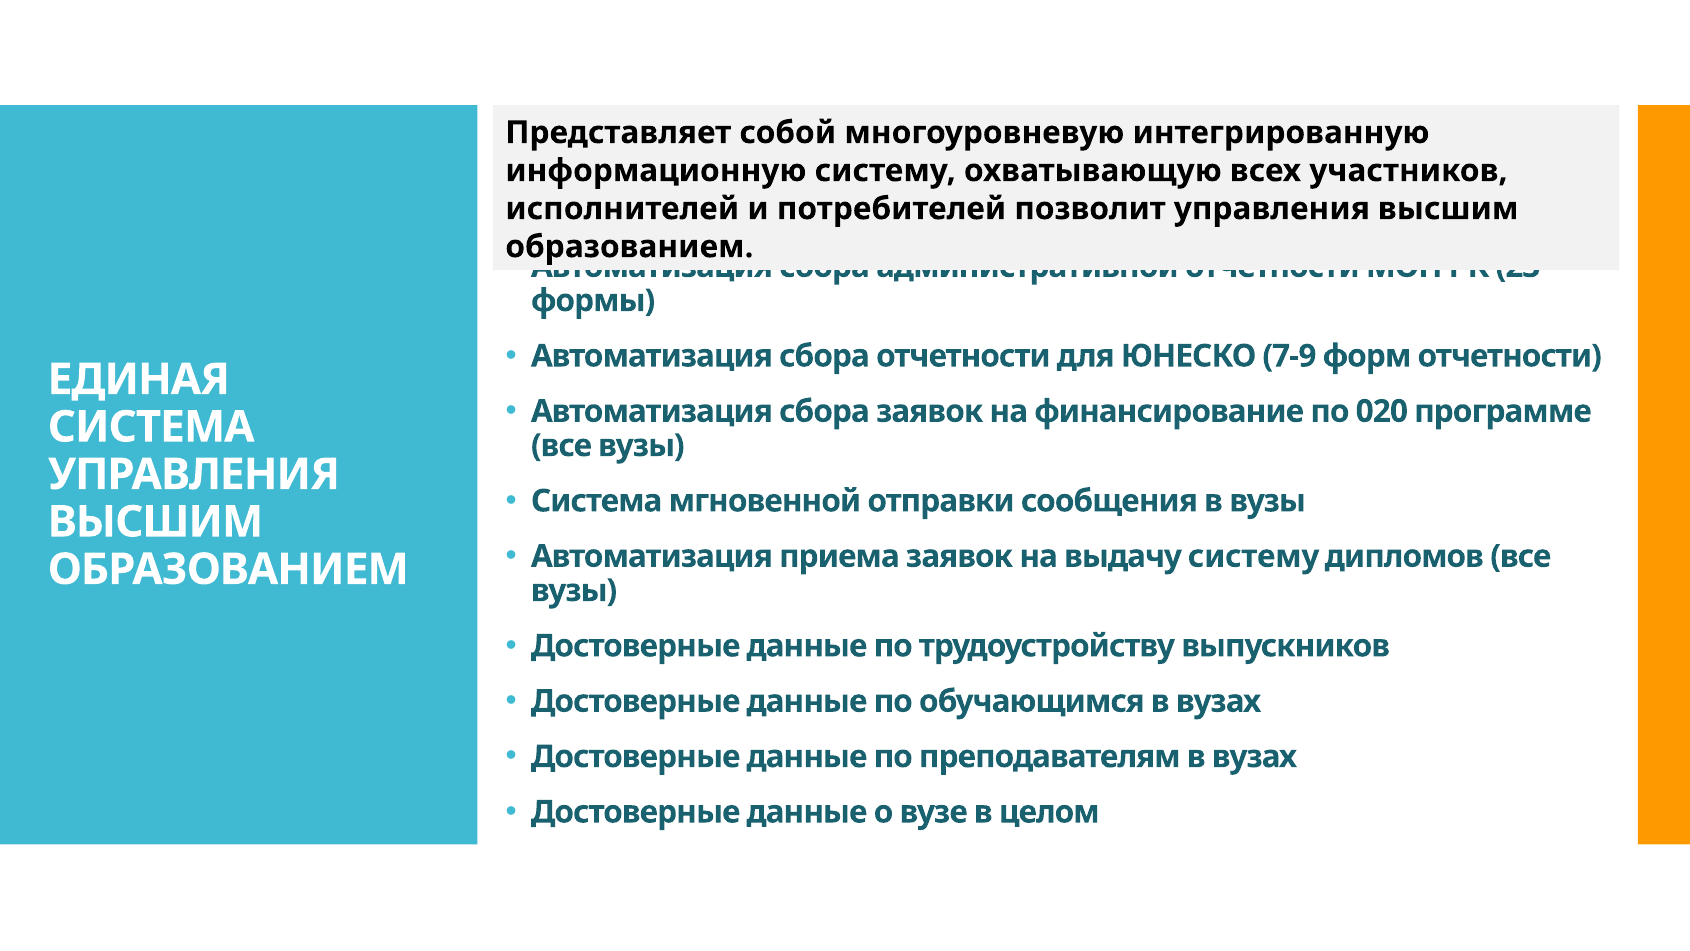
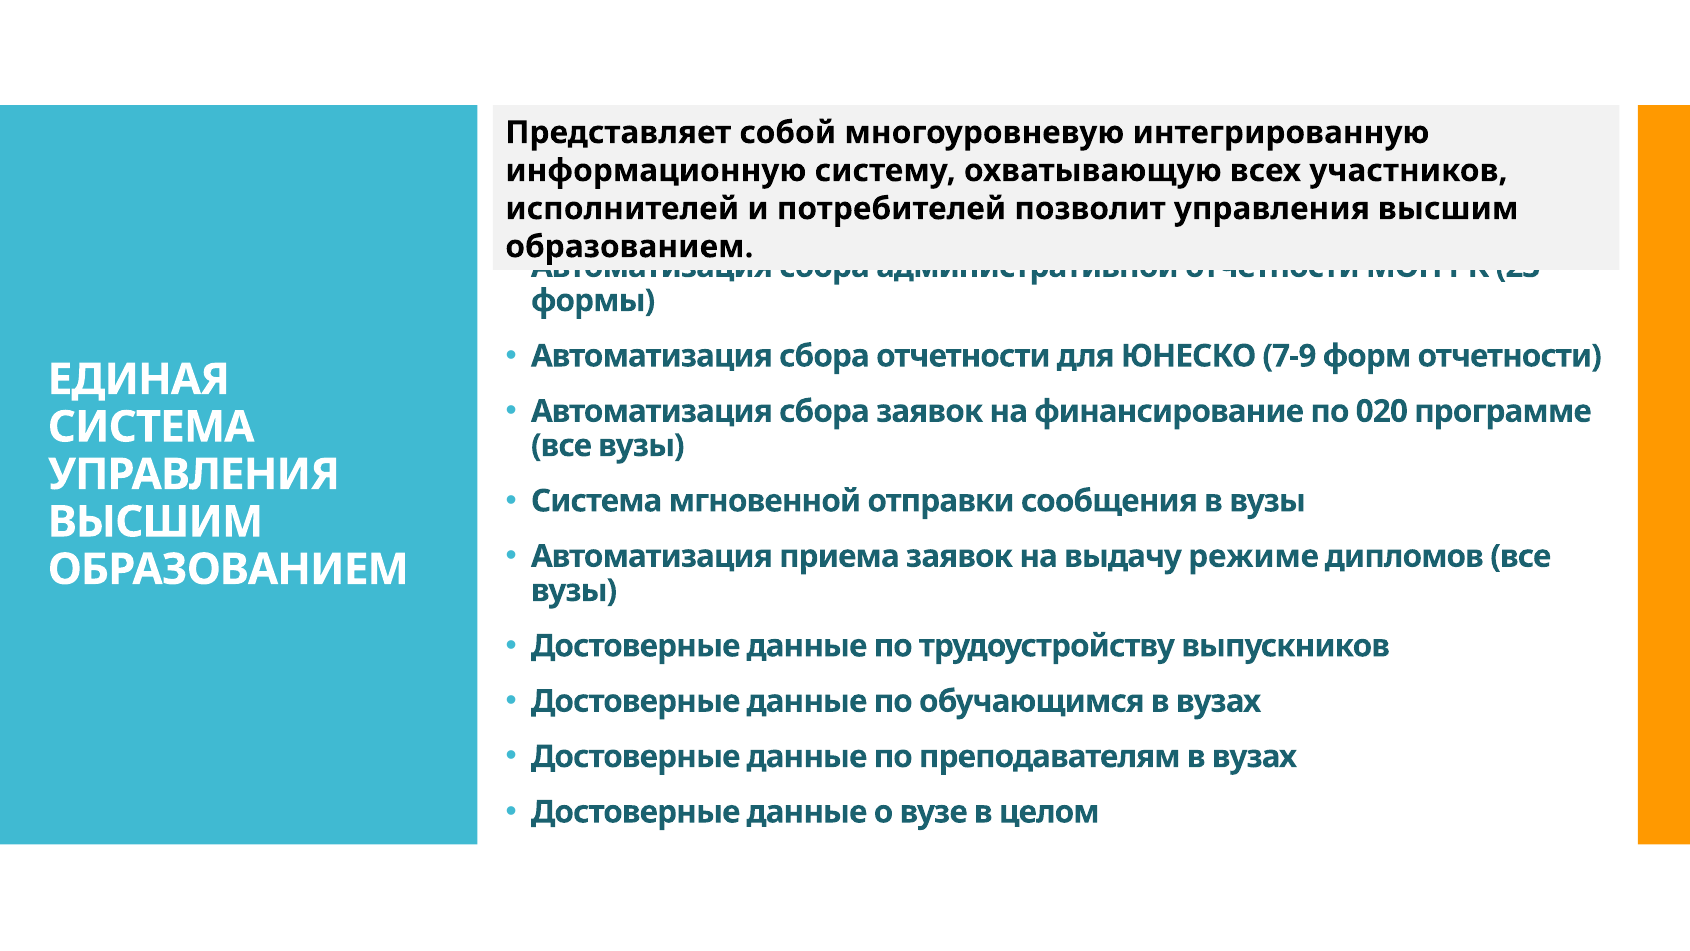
выдачу систему: систему -> режиме
